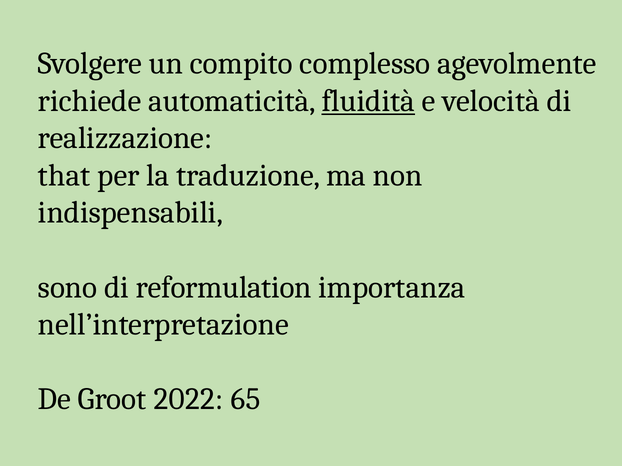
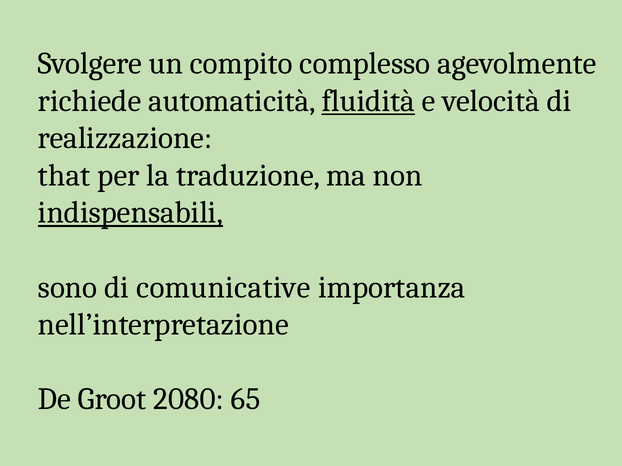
indispensabili underline: none -> present
reformulation: reformulation -> comunicative
2022: 2022 -> 2080
